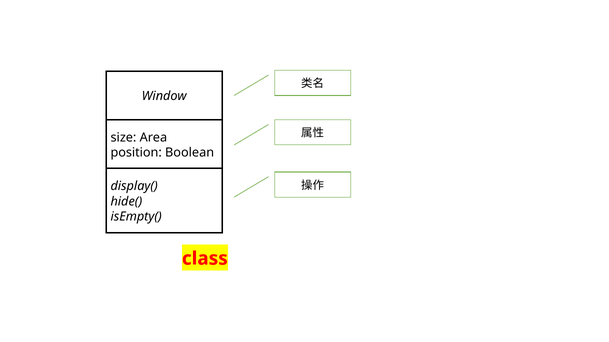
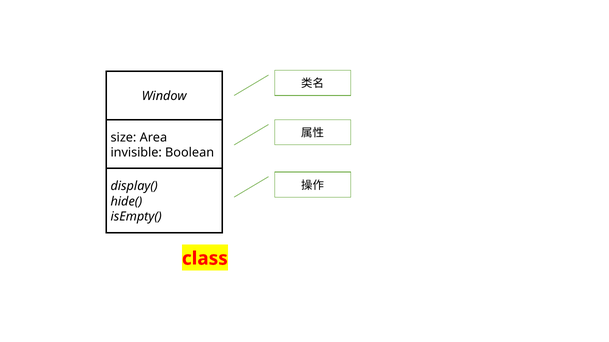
position: position -> invisible
